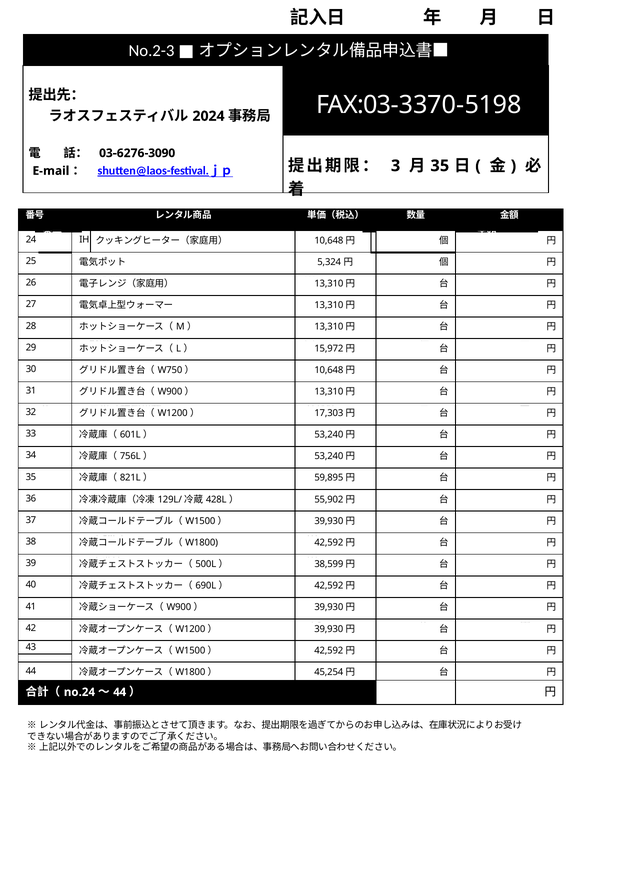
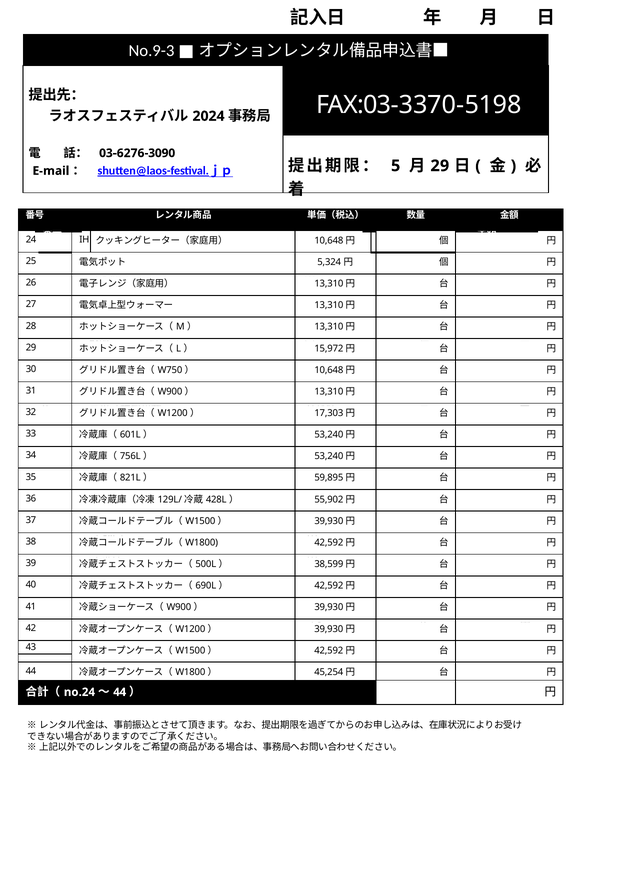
No.2-3: No.2-3 -> No.9-3
3 at (396, 166): 3 -> 5
35 at (440, 166): 35 -> 29
